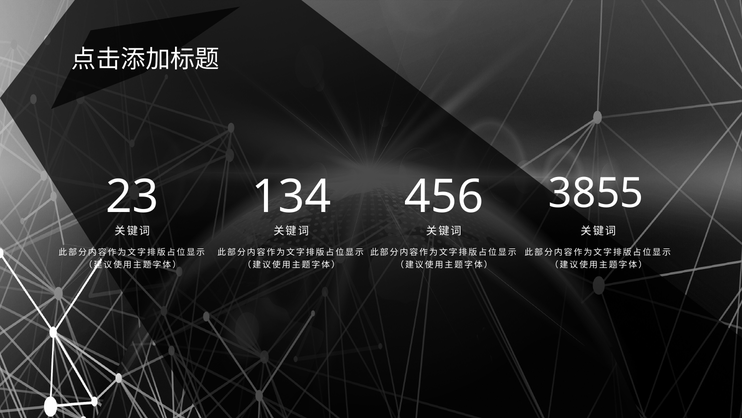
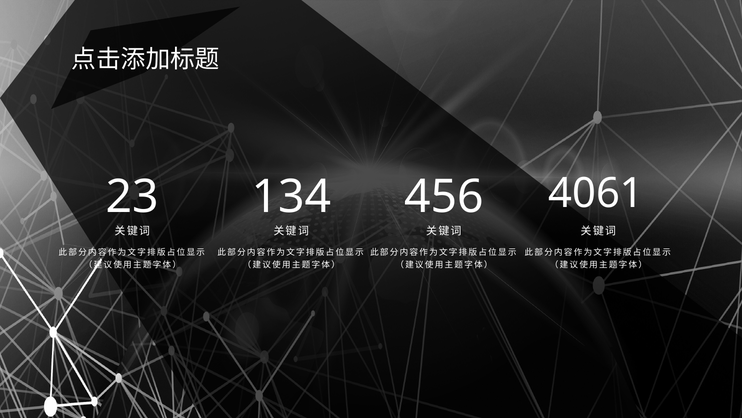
3855: 3855 -> 4061
